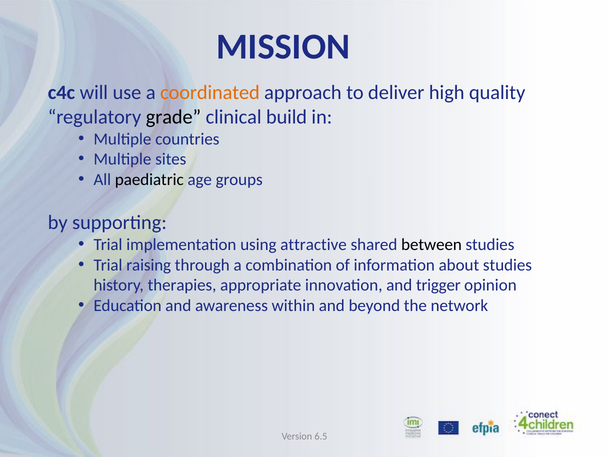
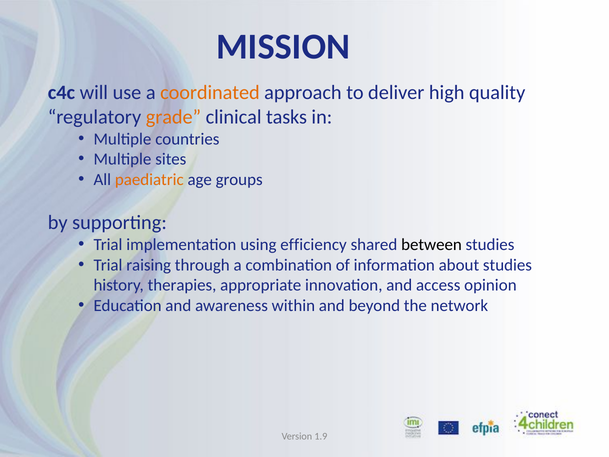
grade colour: black -> orange
build: build -> tasks
paediatric colour: black -> orange
attractive: attractive -> efficiency
trigger: trigger -> access
6.5: 6.5 -> 1.9
